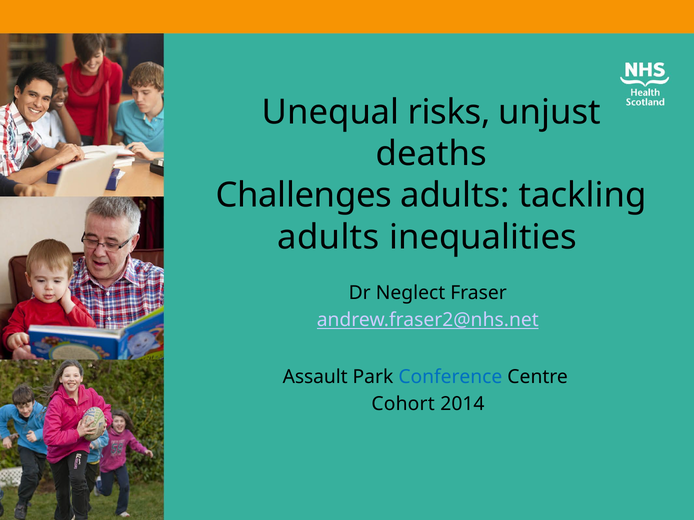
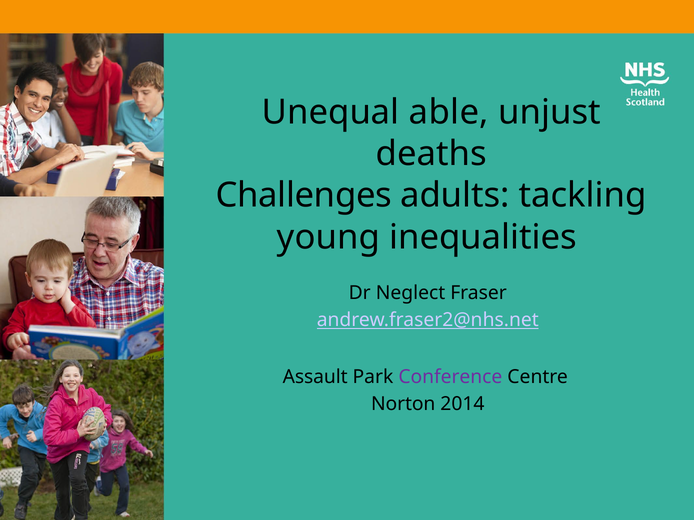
risks: risks -> able
adults at (328, 237): adults -> young
Conference colour: blue -> purple
Cohort: Cohort -> Norton
